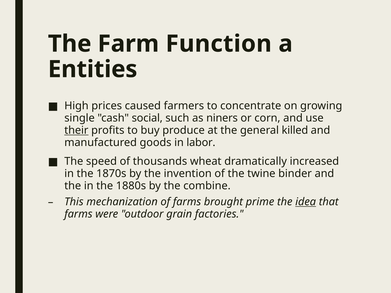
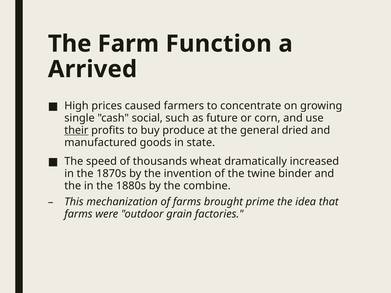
Entities: Entities -> Arrived
niners: niners -> future
killed: killed -> dried
labor: labor -> state
idea underline: present -> none
